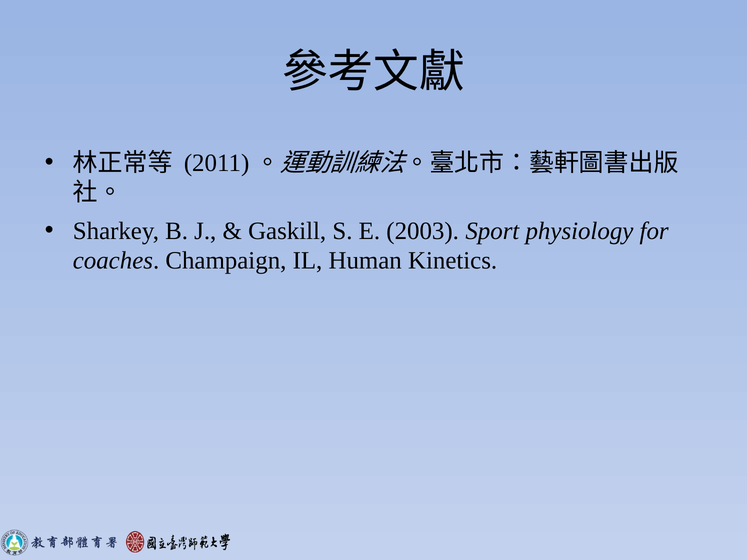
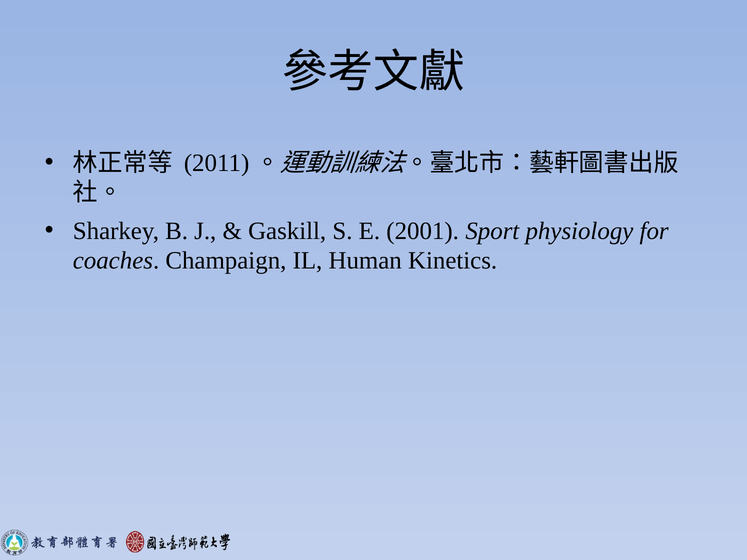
2003: 2003 -> 2001
